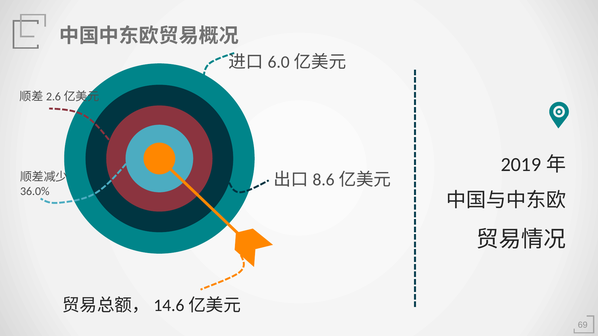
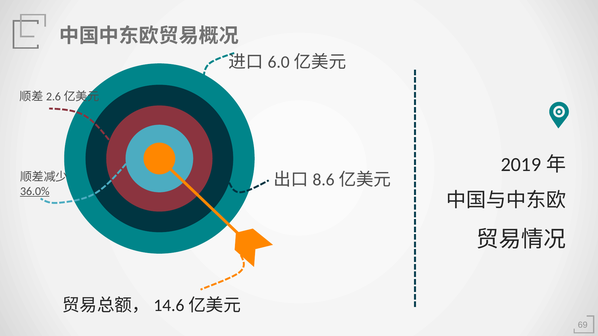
36.0% underline: none -> present
